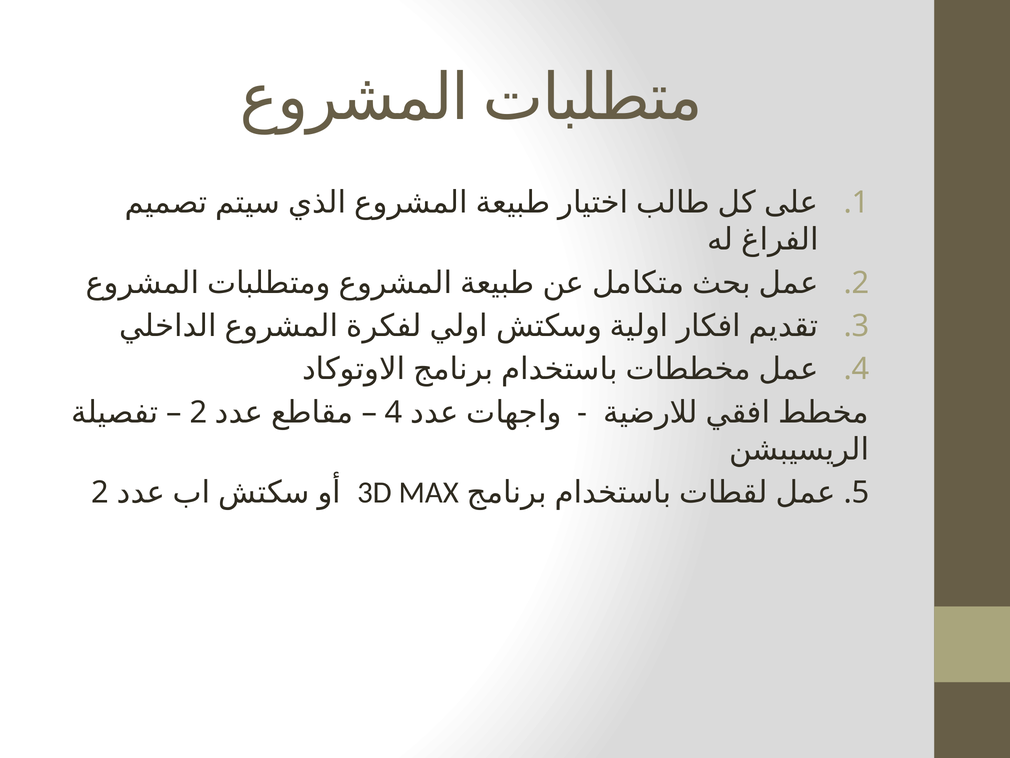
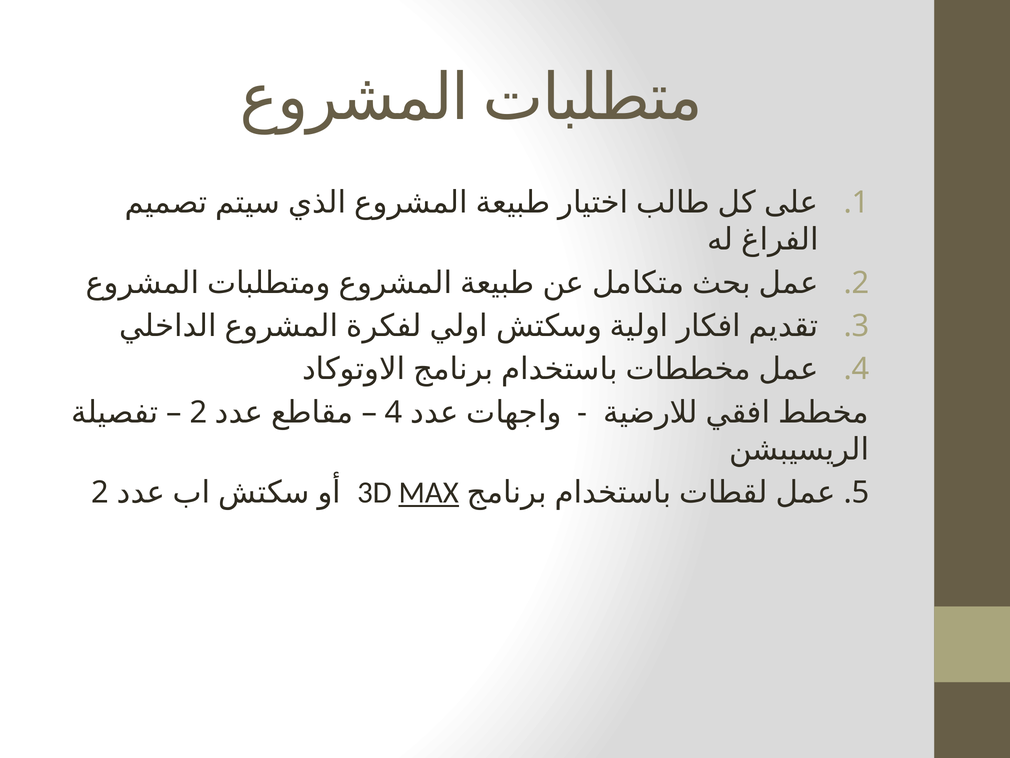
MAX underline: none -> present
